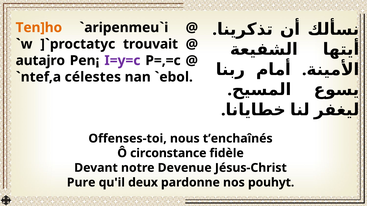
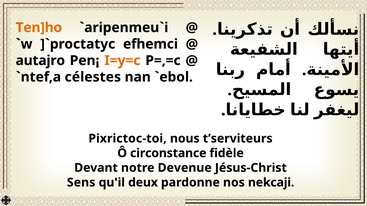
trouvait: trouvait -> efhemci
I=y=c colour: purple -> orange
Offenses-toi: Offenses-toi -> Pixrictoc-toi
t’enchaînés: t’enchaînés -> t’serviteurs
Pure: Pure -> Sens
pouhyt: pouhyt -> nekcaji
